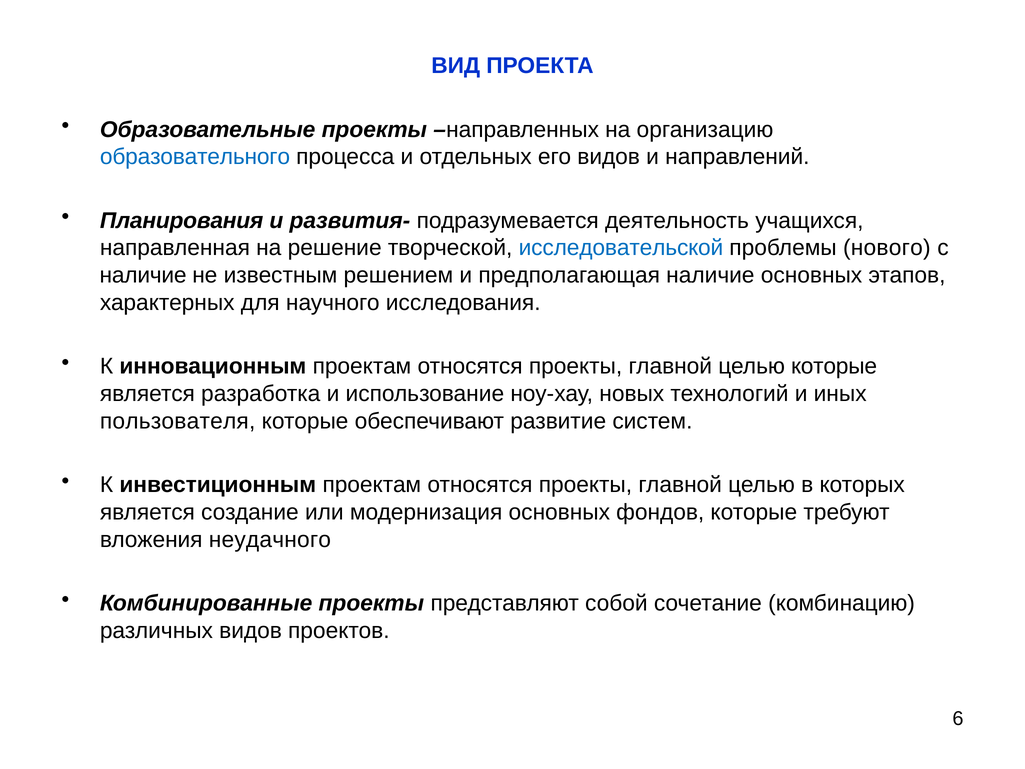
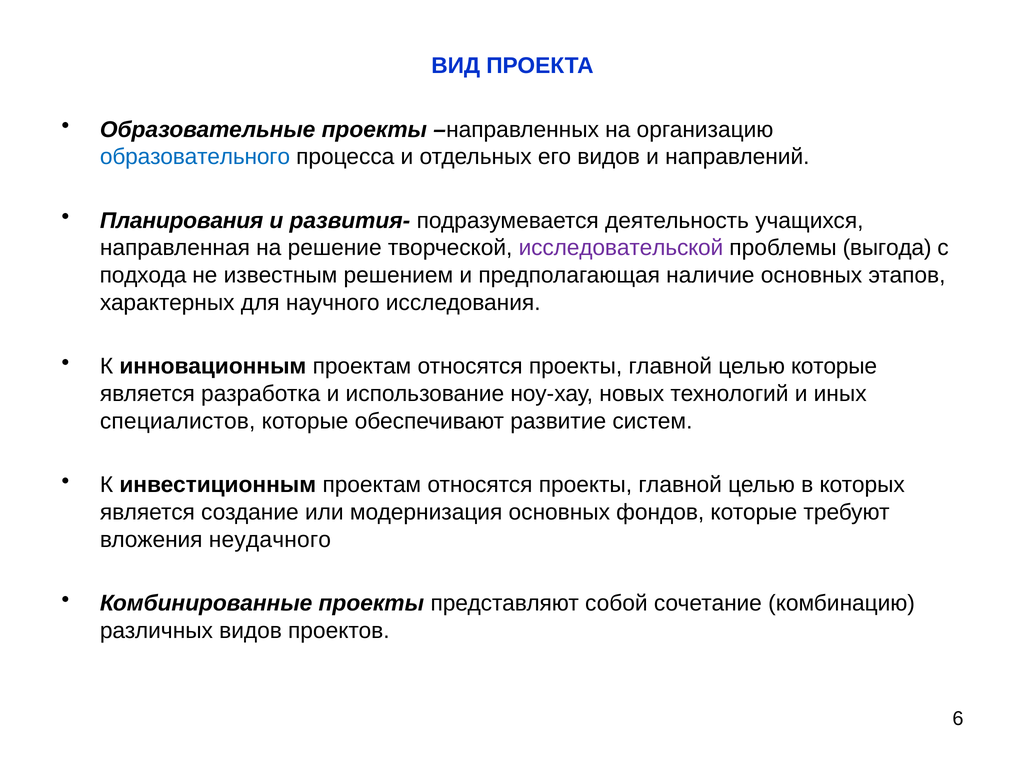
исследовательской colour: blue -> purple
нового: нового -> выгода
наличие at (143, 275): наличие -> подхода
пользователя: пользователя -> специалистов
